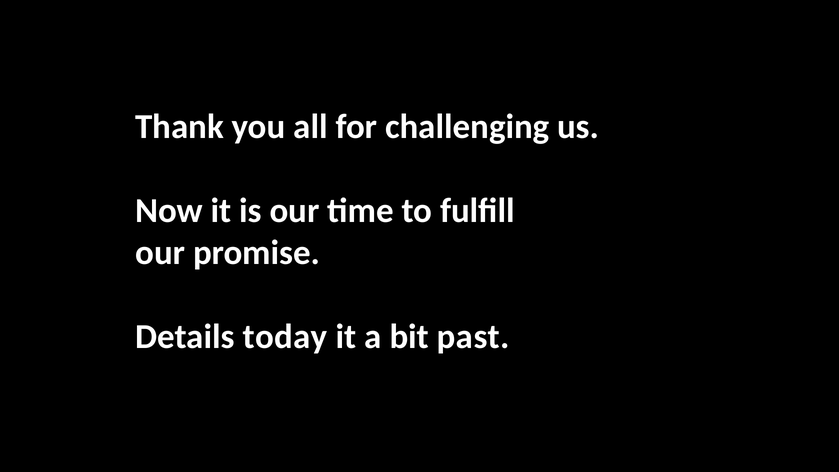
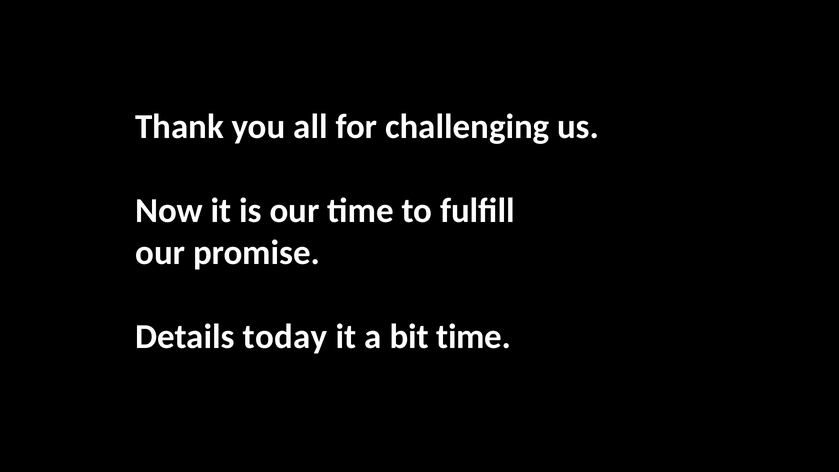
bit past: past -> time
